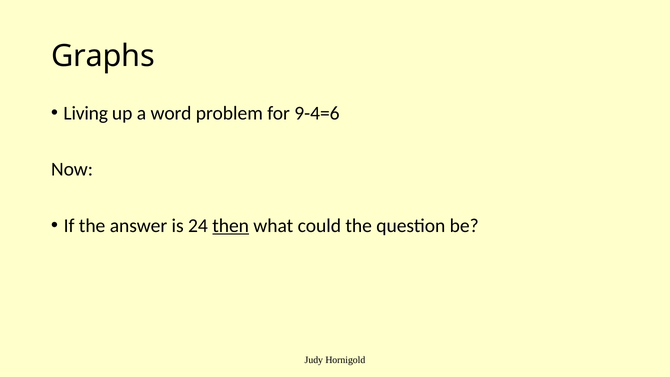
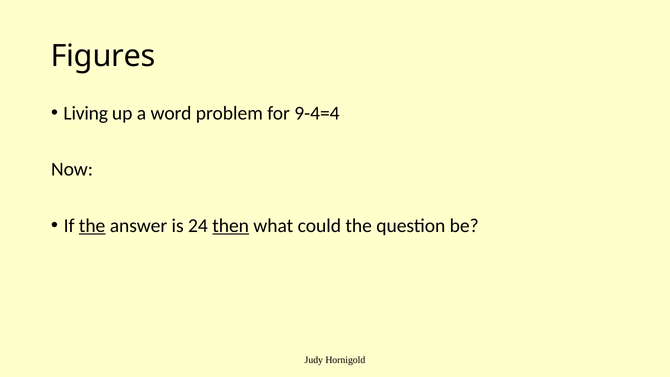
Graphs: Graphs -> Figures
9-4=6: 9-4=6 -> 9-4=4
the at (92, 226) underline: none -> present
